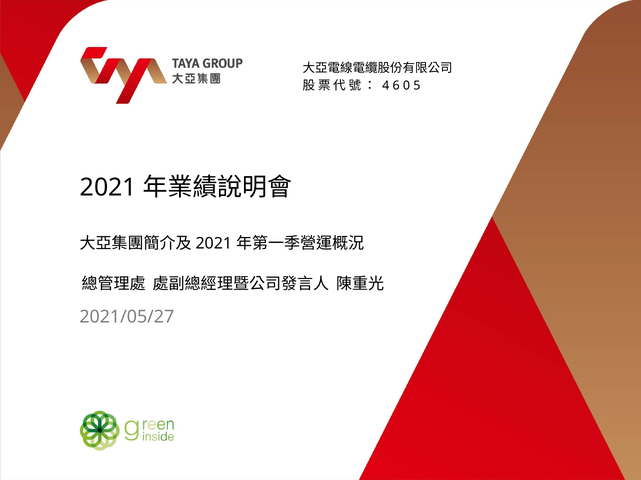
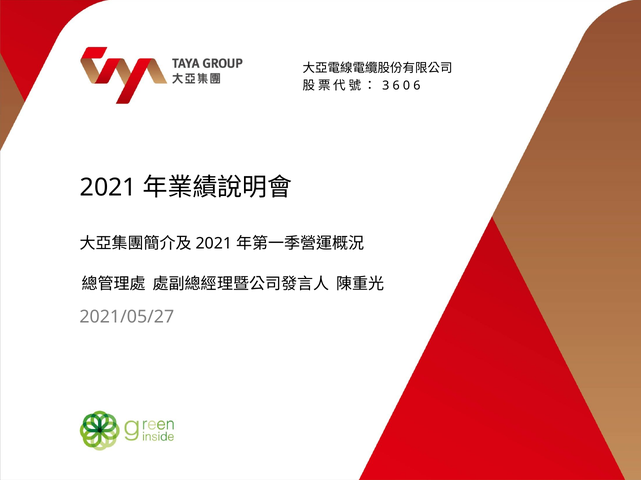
4: 4 -> 3
0 5: 5 -> 6
